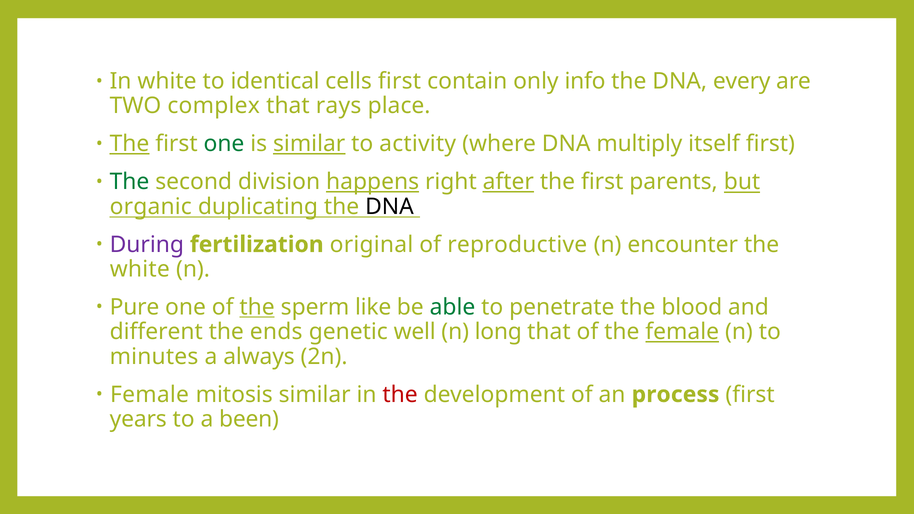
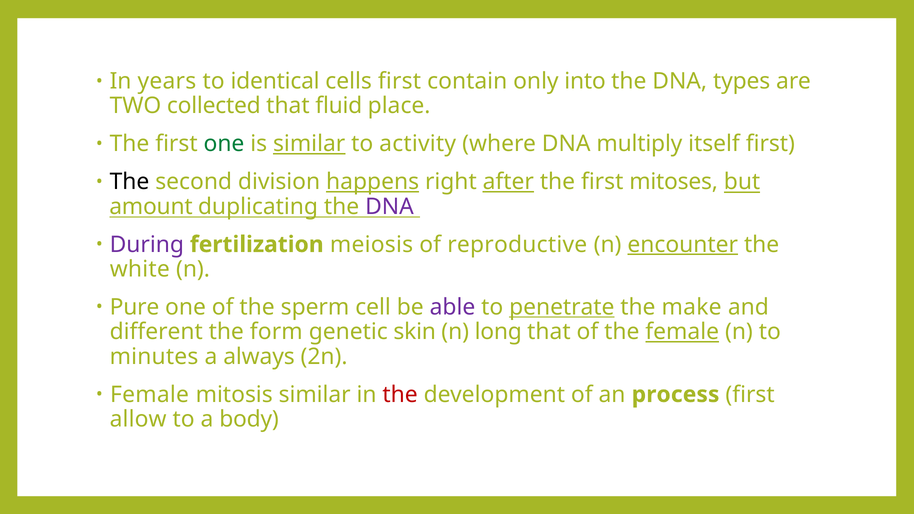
In white: white -> years
info: info -> into
every: every -> types
complex: complex -> collected
rays: rays -> fluid
The at (130, 144) underline: present -> none
The at (130, 182) colour: green -> black
parents: parents -> mitoses
organic: organic -> amount
DNA at (389, 207) colour: black -> purple
original: original -> meiosis
encounter underline: none -> present
the at (257, 307) underline: present -> none
like: like -> cell
able colour: green -> purple
penetrate underline: none -> present
blood: blood -> make
ends: ends -> form
well: well -> skin
years: years -> allow
been: been -> body
